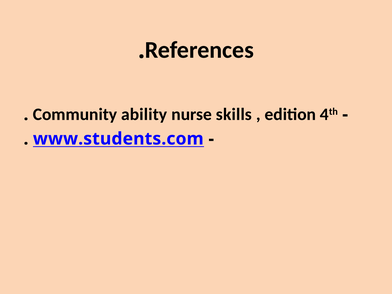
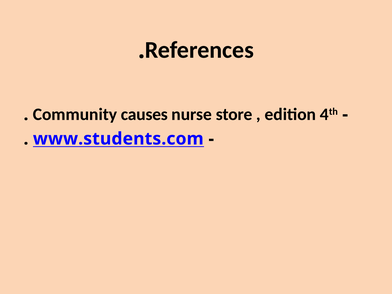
ability: ability -> causes
skills: skills -> store
